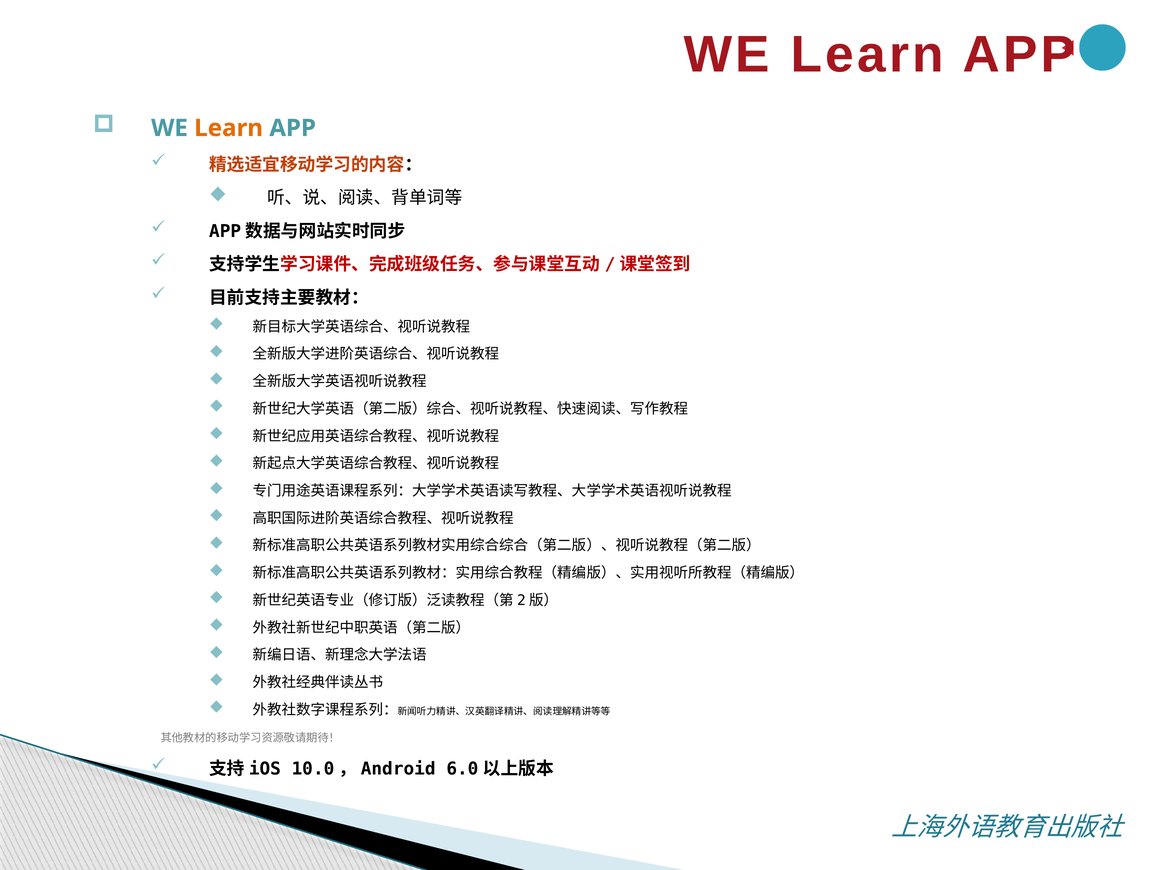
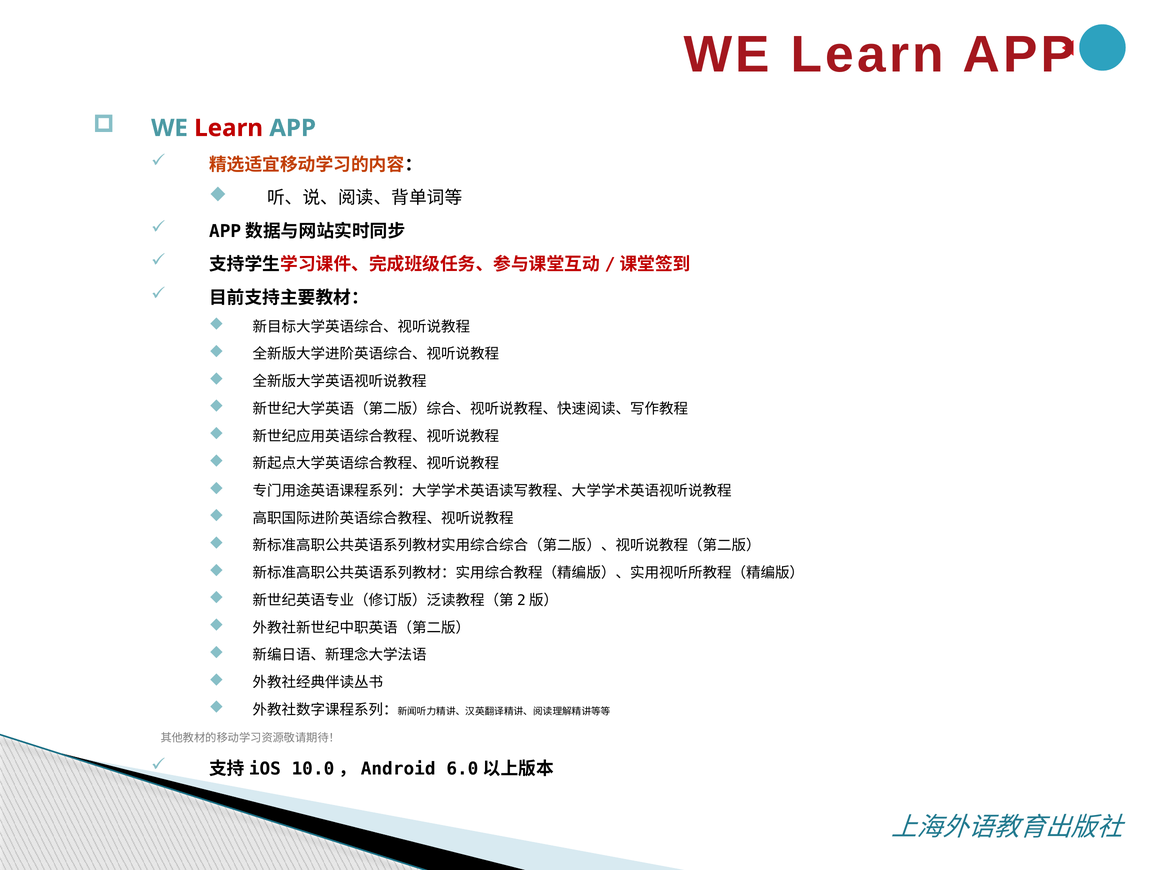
Learn at (229, 128) colour: orange -> red
